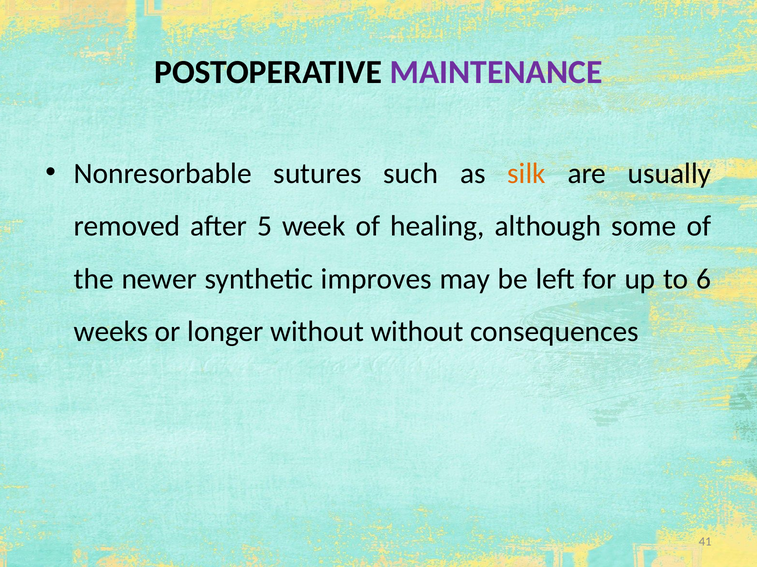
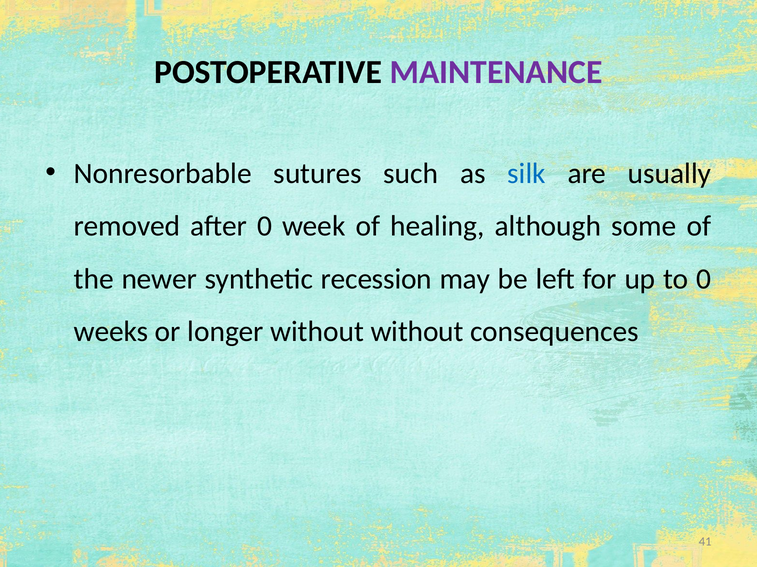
silk colour: orange -> blue
after 5: 5 -> 0
improves: improves -> recession
to 6: 6 -> 0
